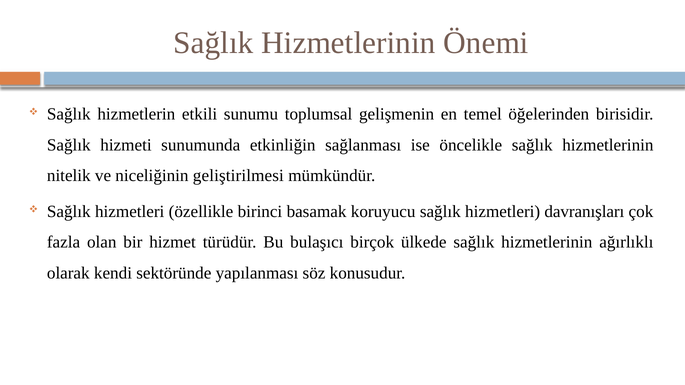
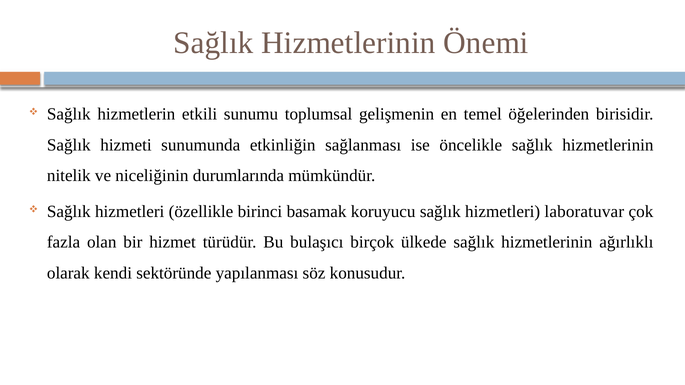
geliştirilmesi: geliştirilmesi -> durumlarında
davranışları: davranışları -> laboratuvar
